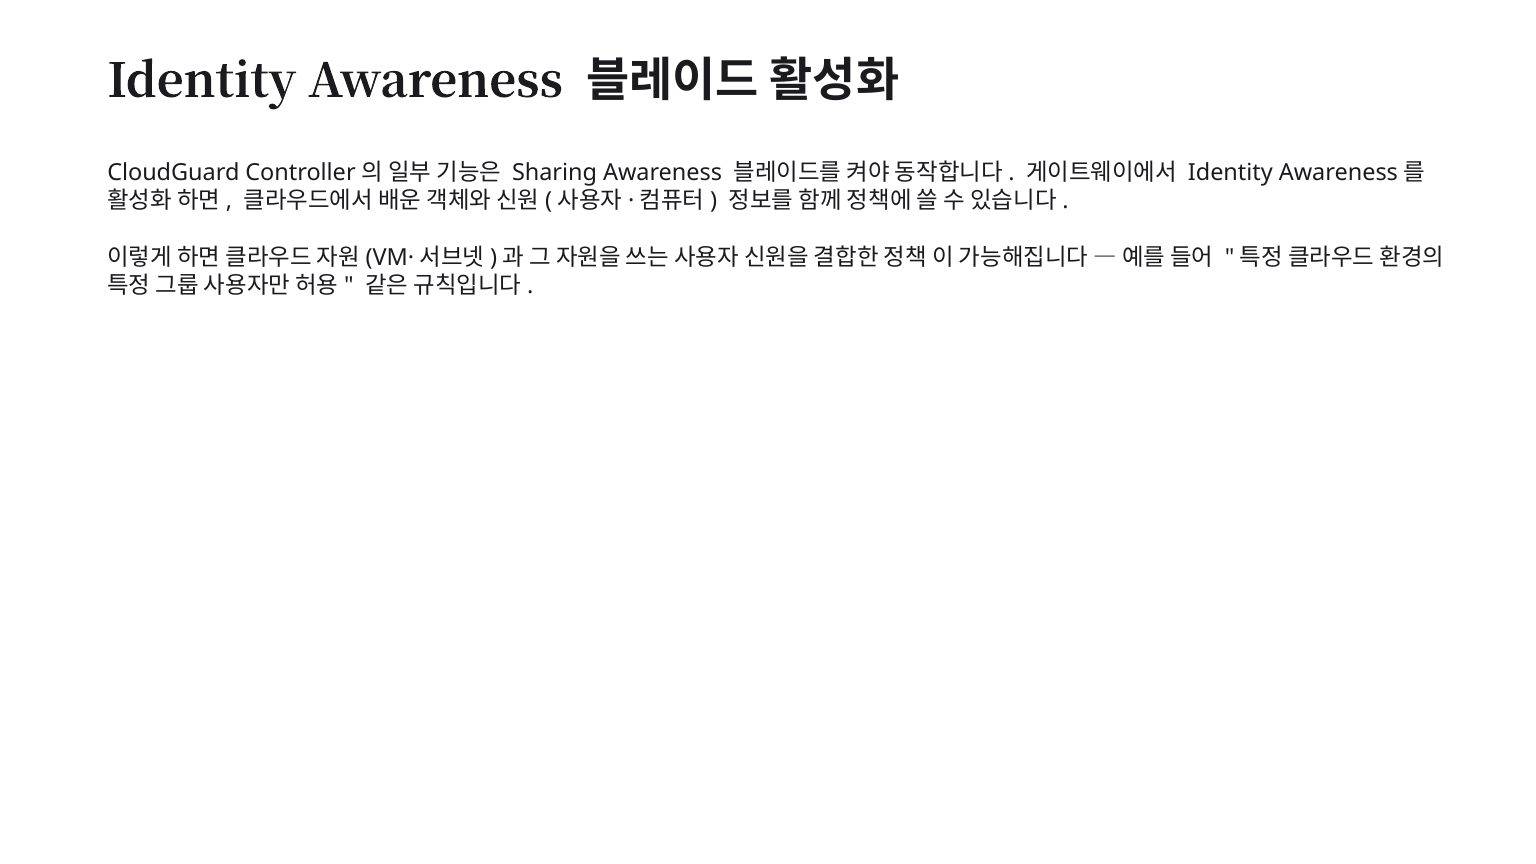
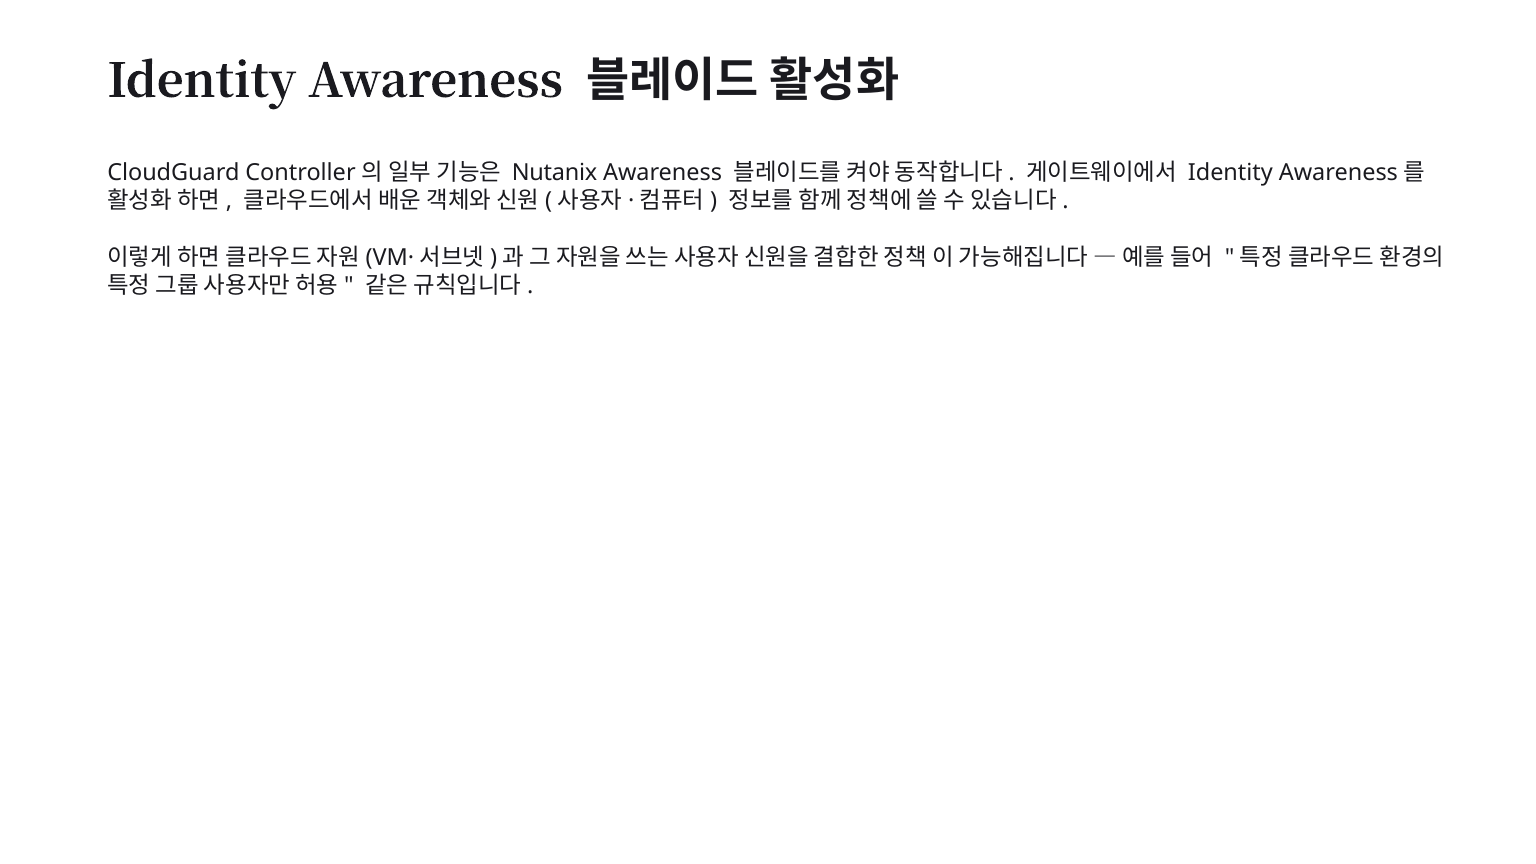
Sharing: Sharing -> Nutanix
